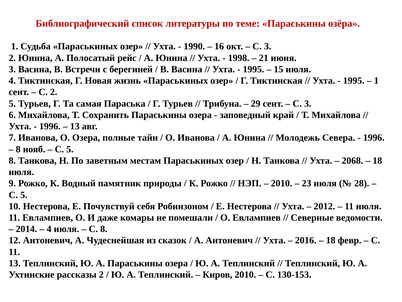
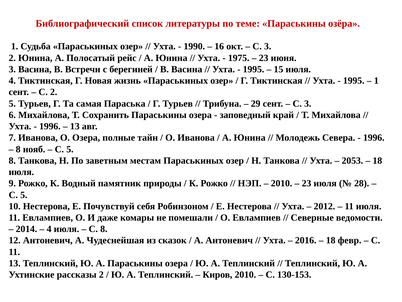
1998: 1998 -> 1975
21 at (264, 58): 21 -> 23
2068: 2068 -> 2053
